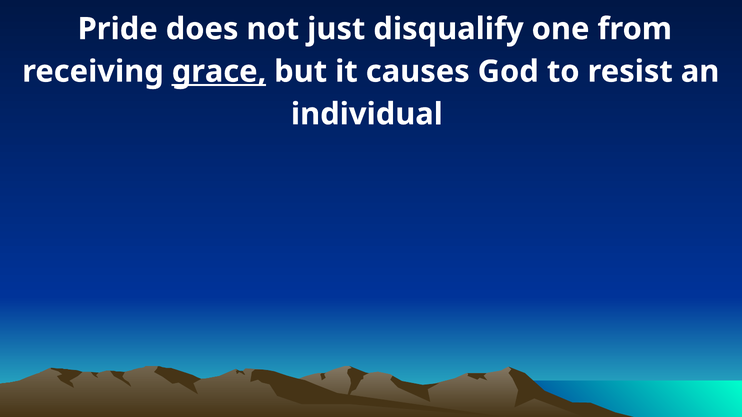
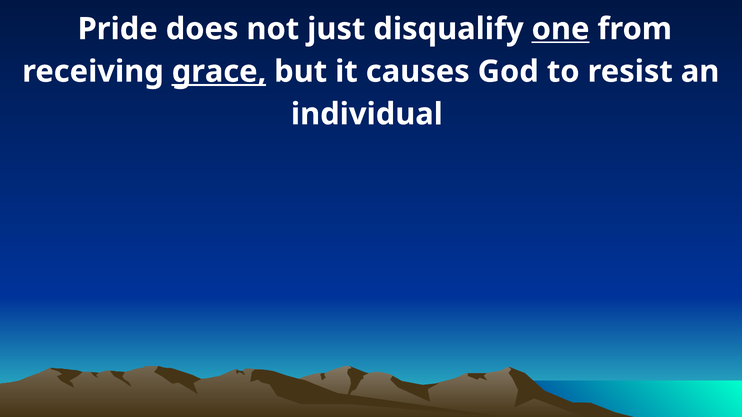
one underline: none -> present
